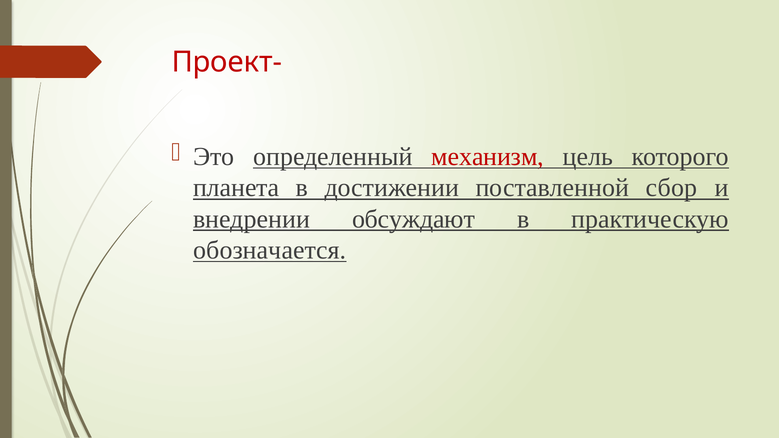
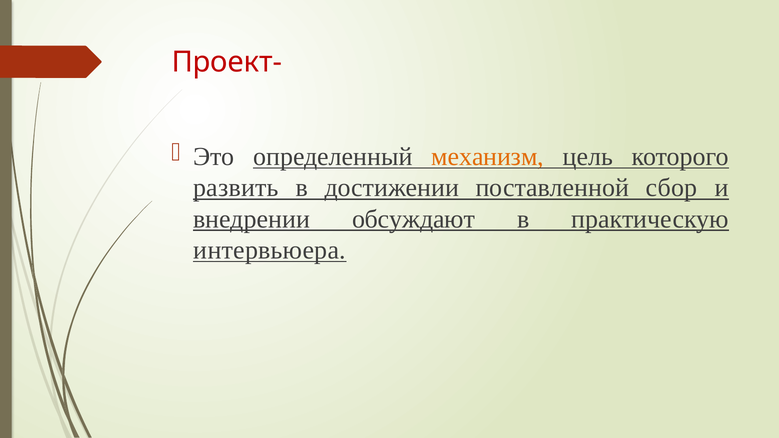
механизм colour: red -> orange
планета: планета -> развить
обозначается: обозначается -> интервьюера
